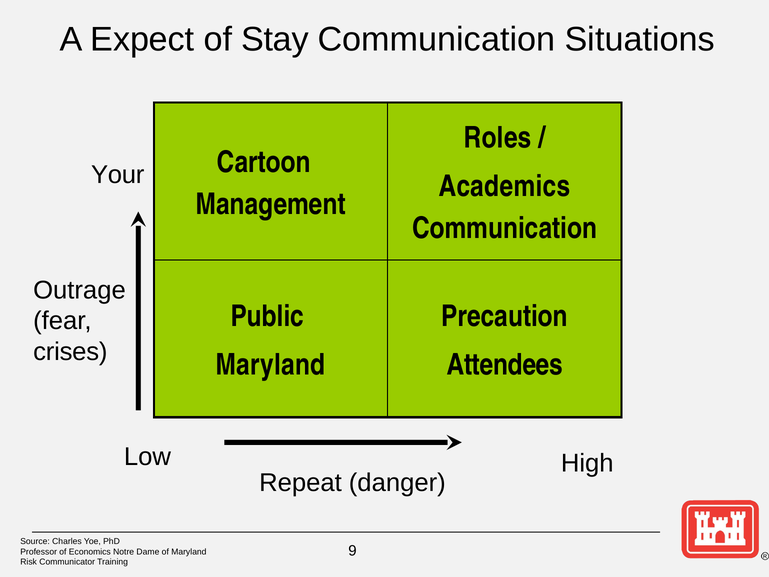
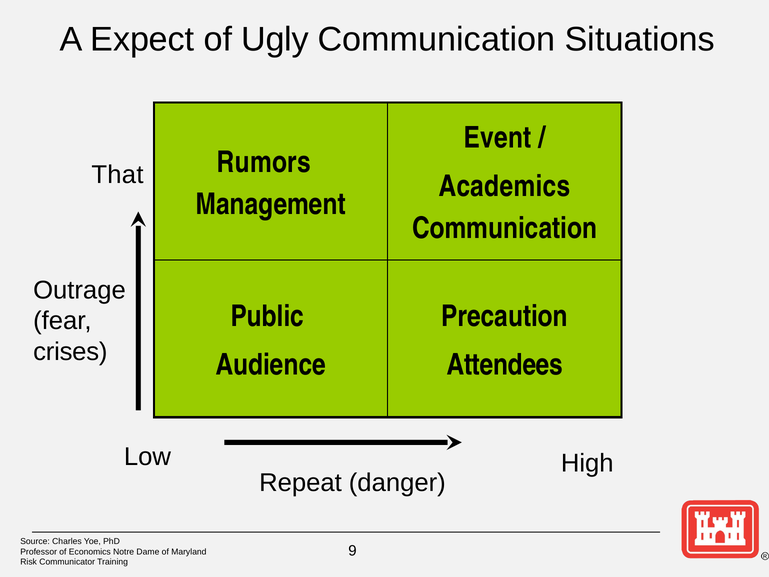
Stay: Stay -> Ugly
Roles: Roles -> Event
Cartoon: Cartoon -> Rumors
Your: Your -> That
Maryland at (271, 364): Maryland -> Audience
